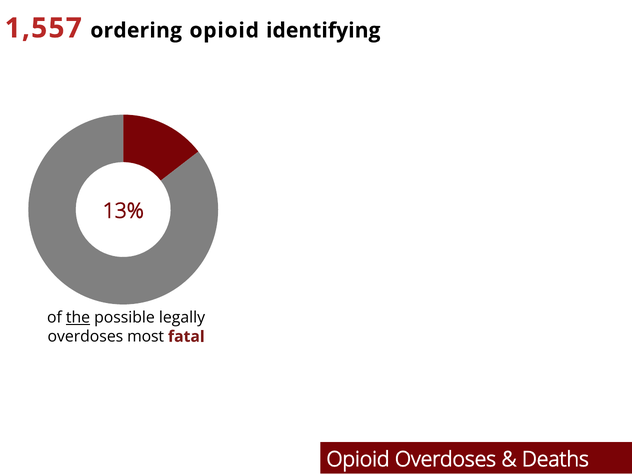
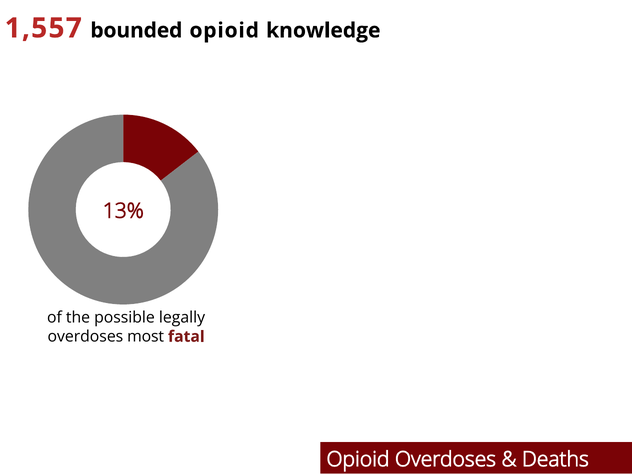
ordering: ordering -> bounded
identifying: identifying -> knowledge
the underline: present -> none
